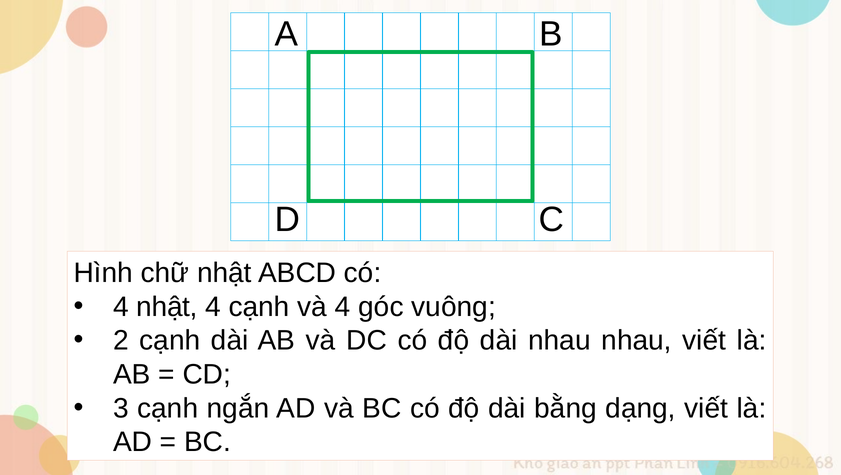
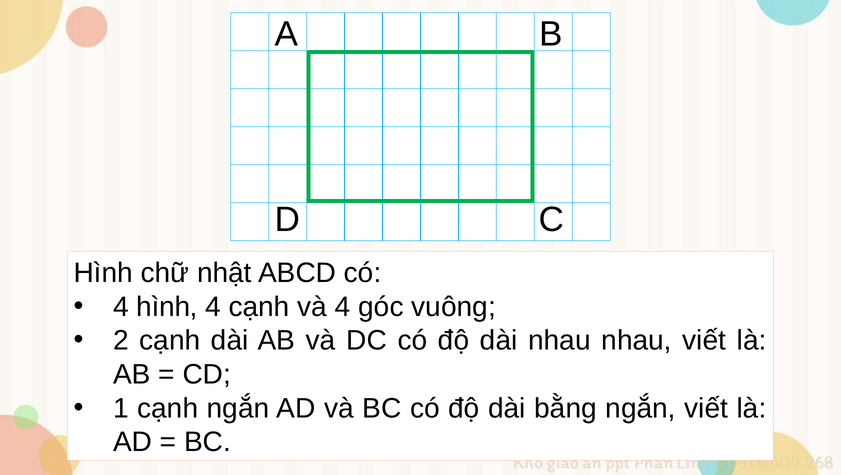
4 nhật: nhật -> hình
3: 3 -> 1
bằng dạng: dạng -> ngắn
